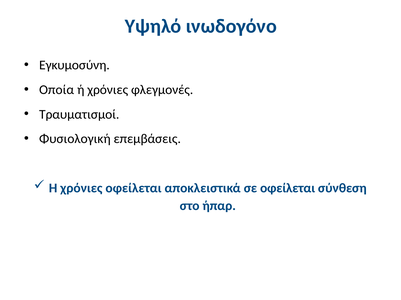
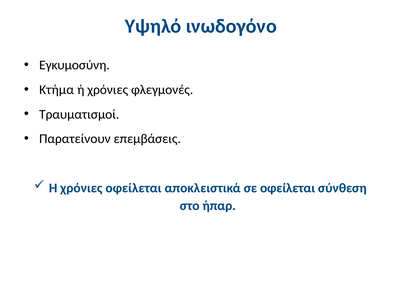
Οποία: Οποία -> Κτήμα
Φυσιολογική: Φυσιολογική -> Παρατείνουν
